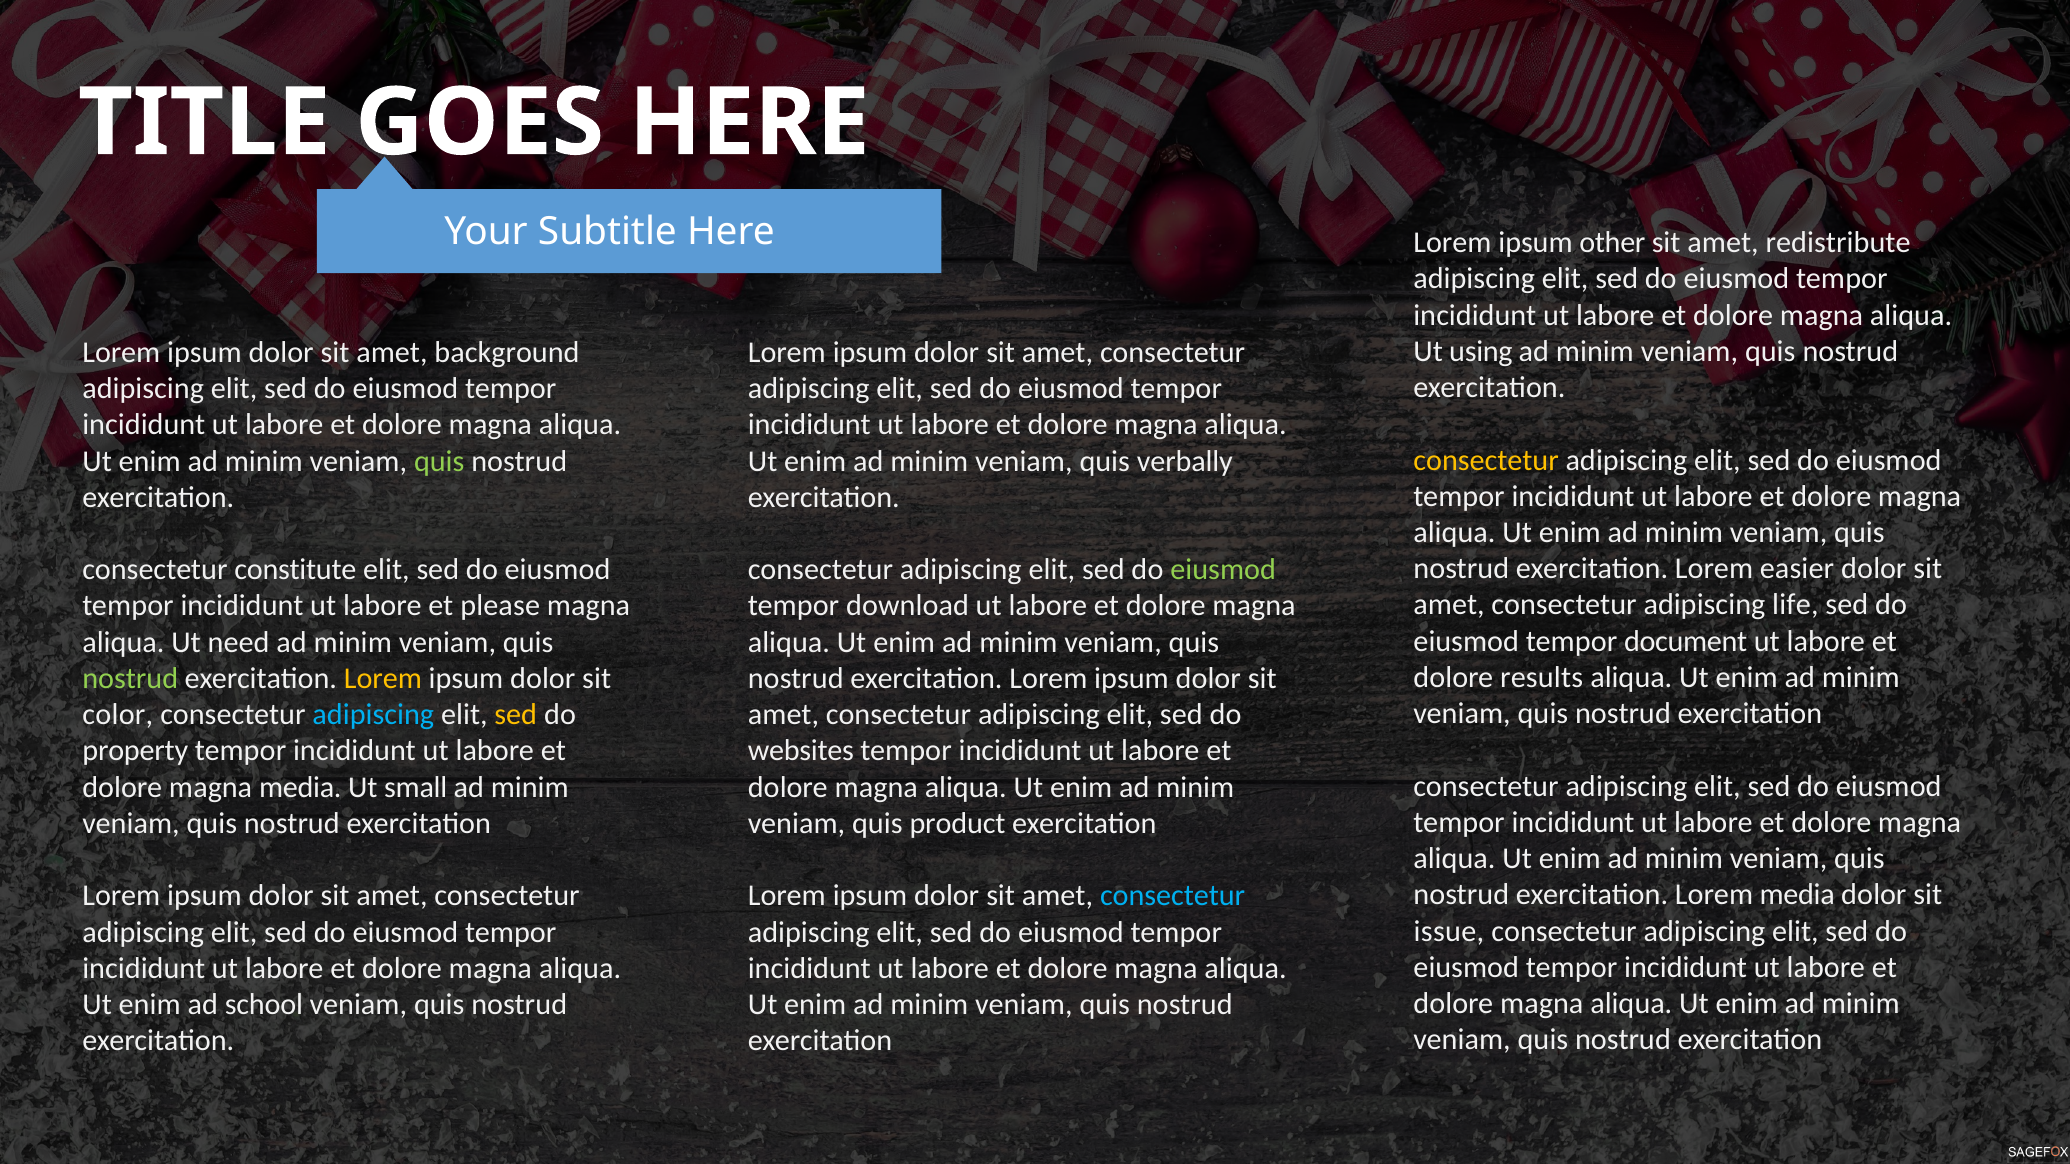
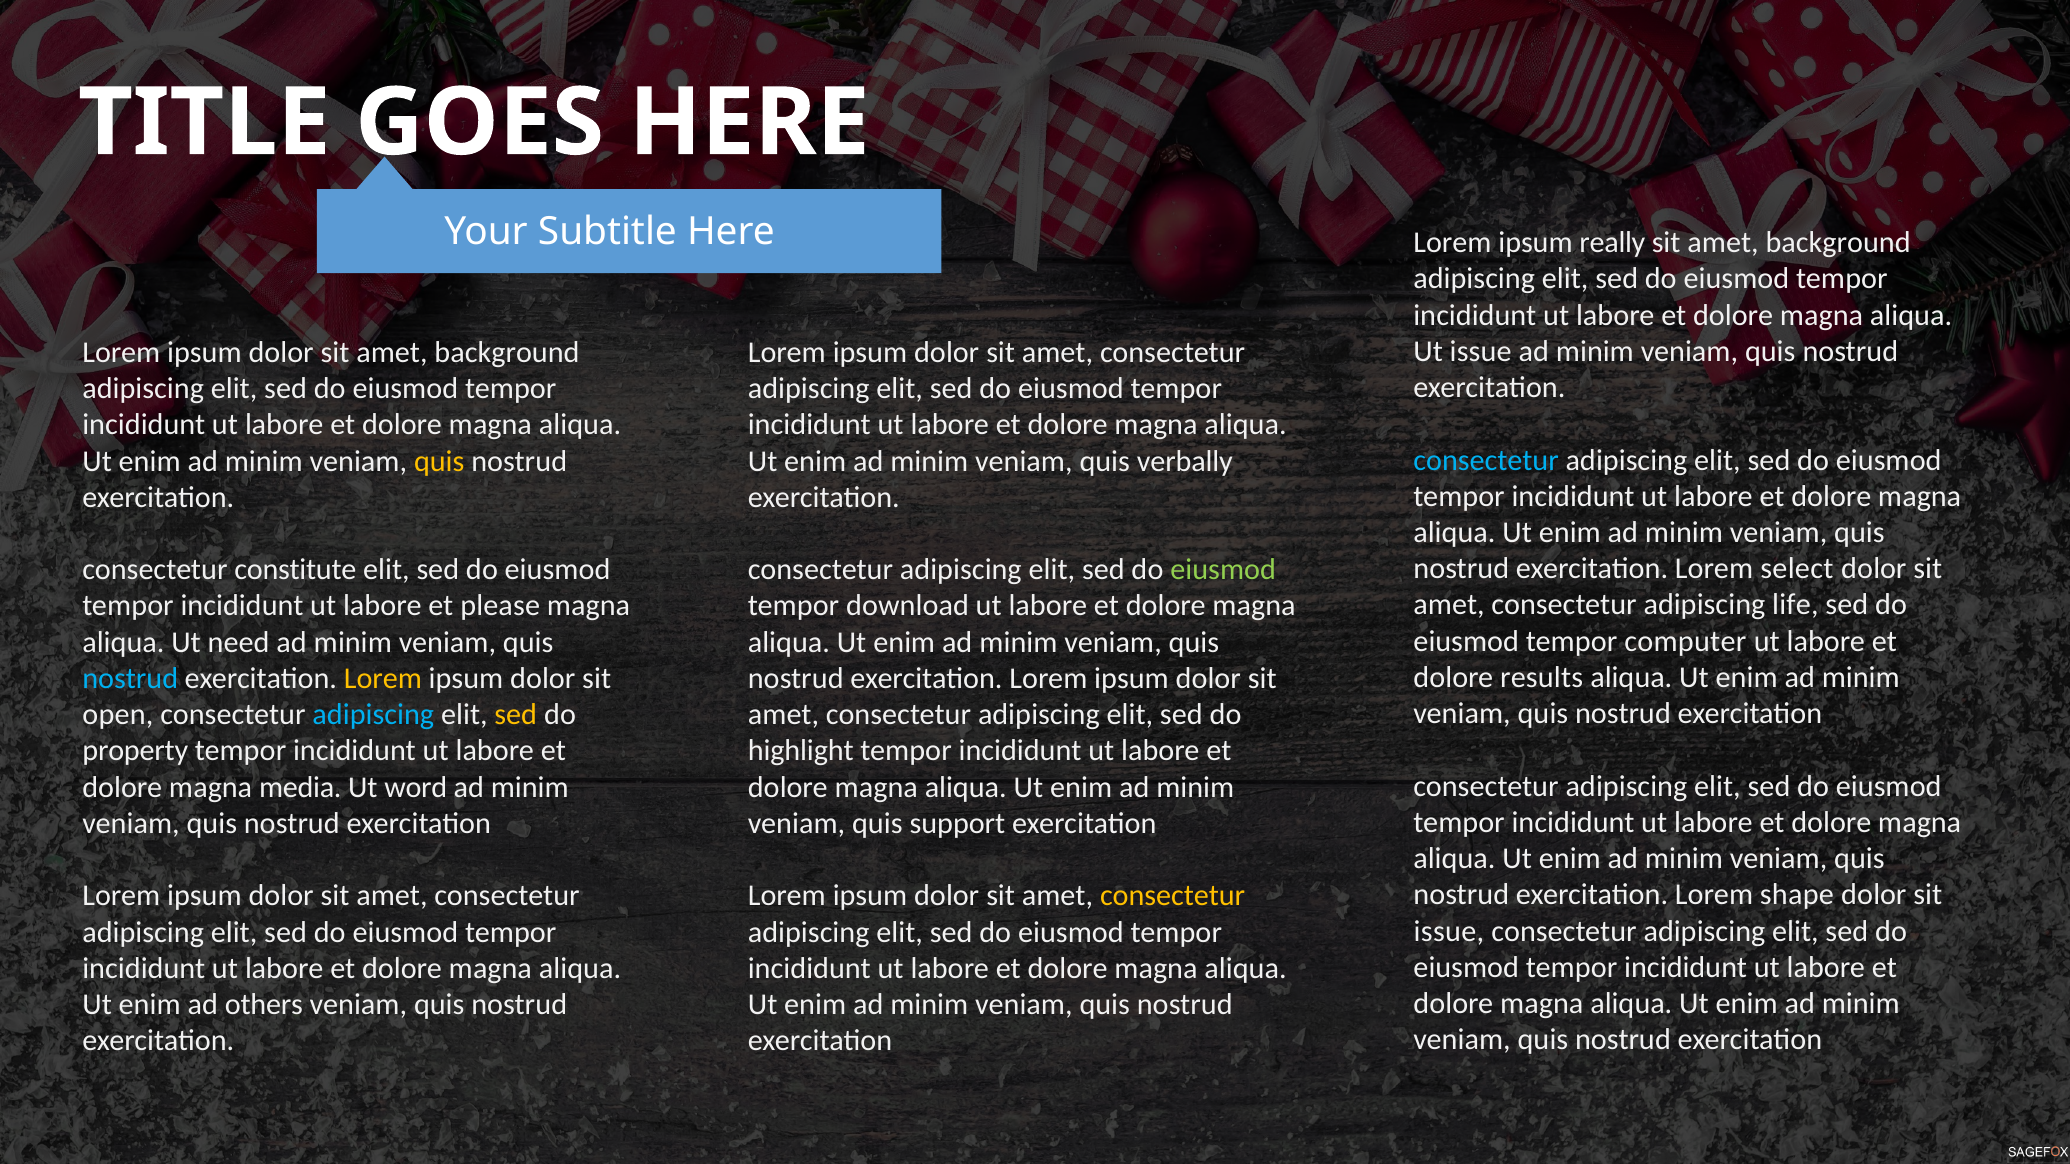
other: other -> really
redistribute at (1838, 243): redistribute -> background
Ut using: using -> issue
consectetur at (1486, 460) colour: yellow -> light blue
quis at (439, 461) colour: light green -> yellow
easier: easier -> select
document: document -> computer
nostrud at (130, 679) colour: light green -> light blue
color: color -> open
websites: websites -> highlight
small: small -> word
product: product -> support
Lorem media: media -> shape
consectetur at (1173, 896) colour: light blue -> yellow
school: school -> others
